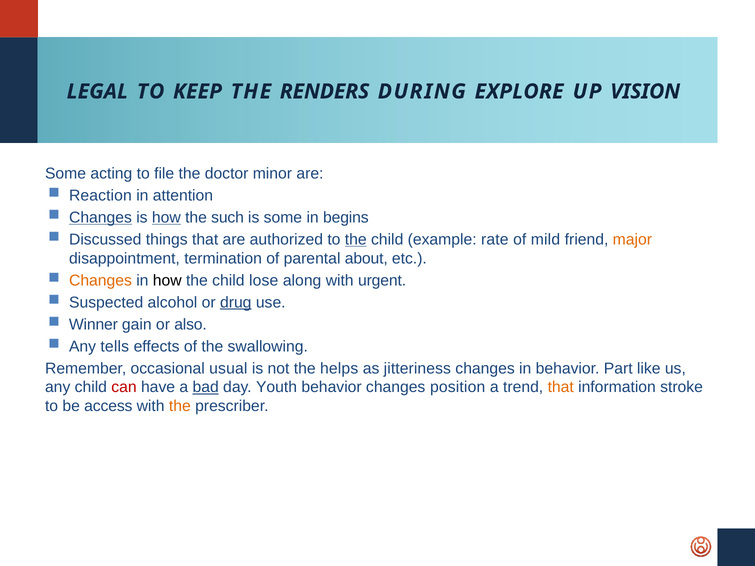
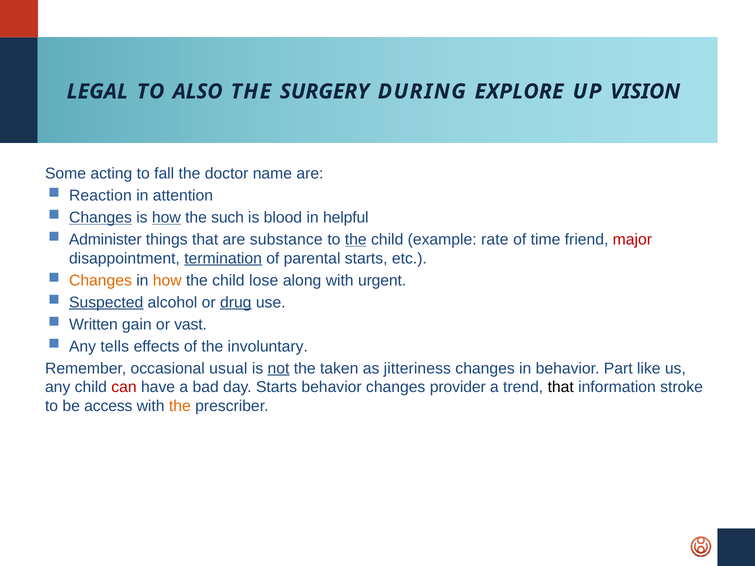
KEEP: KEEP -> ALSO
RENDERS: RENDERS -> SURGERY
file: file -> fall
minor: minor -> name
is some: some -> blood
begins: begins -> helpful
Discussed: Discussed -> Administer
authorized: authorized -> substance
mild: mild -> time
major colour: orange -> red
termination underline: none -> present
parental about: about -> starts
how at (167, 280) colour: black -> orange
Suspected underline: none -> present
Winner: Winner -> Written
also: also -> vast
swallowing: swallowing -> involuntary
not underline: none -> present
helps: helps -> taken
bad underline: present -> none
day Youth: Youth -> Starts
position: position -> provider
that at (561, 387) colour: orange -> black
